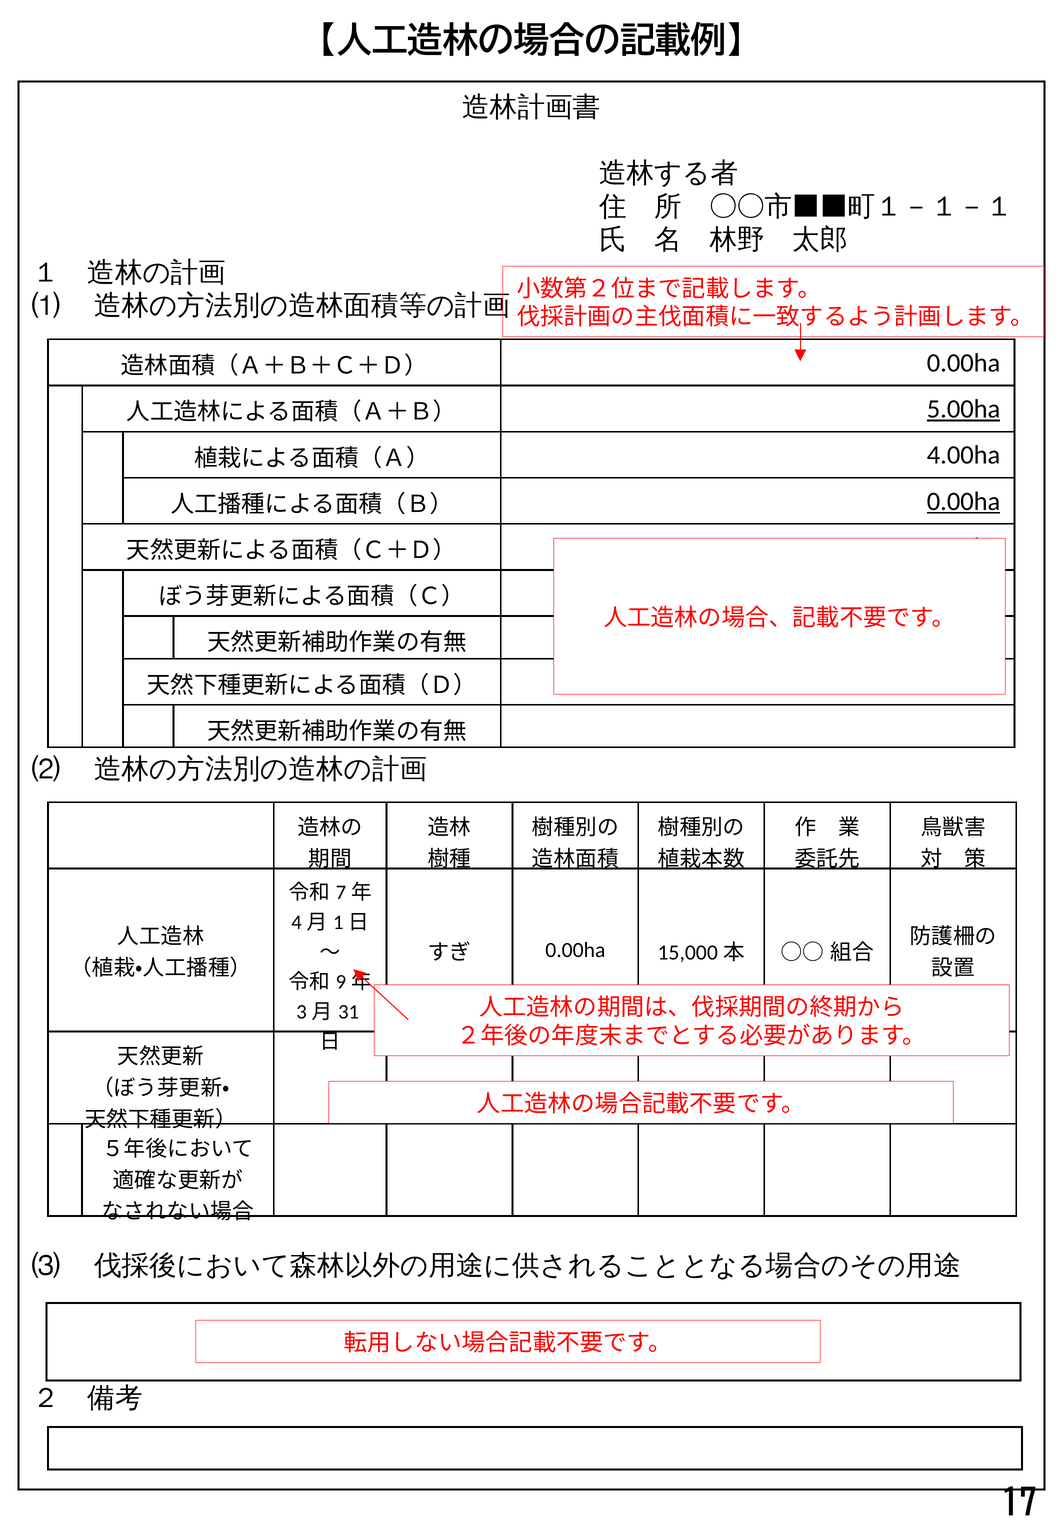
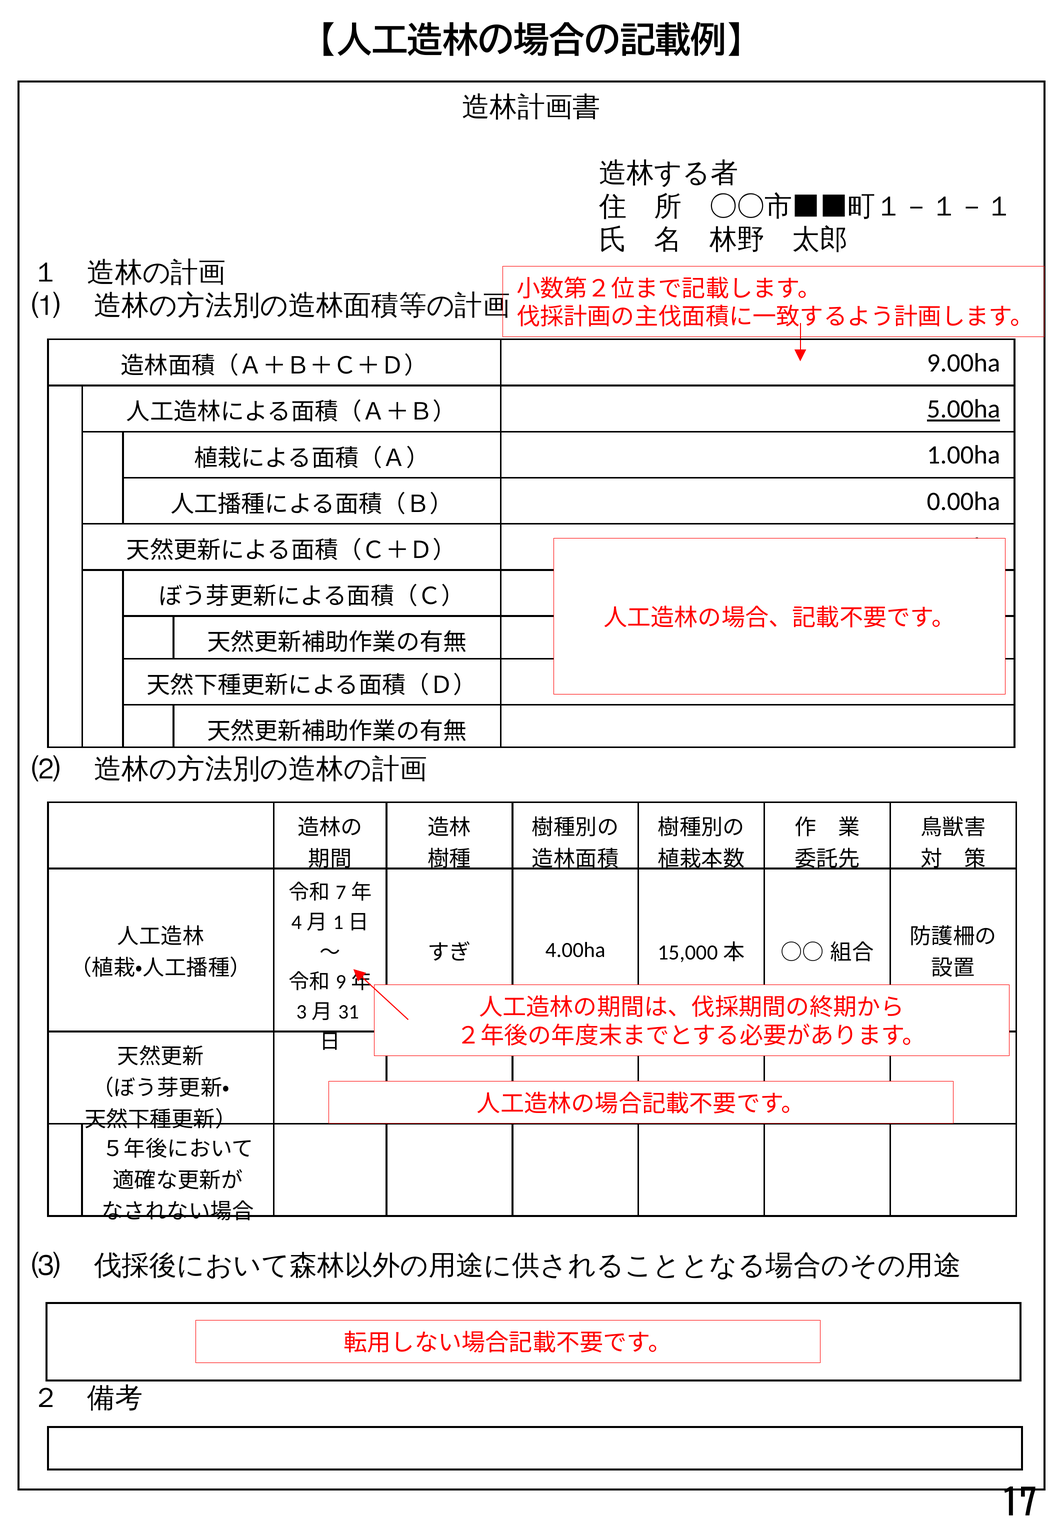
0.00ha at (964, 363): 0.00ha -> 9.00ha
4.00ha: 4.00ha -> 1.00ha
0.00ha at (964, 501) underline: present -> none
0.00ha at (575, 950): 0.00ha -> 4.00ha
